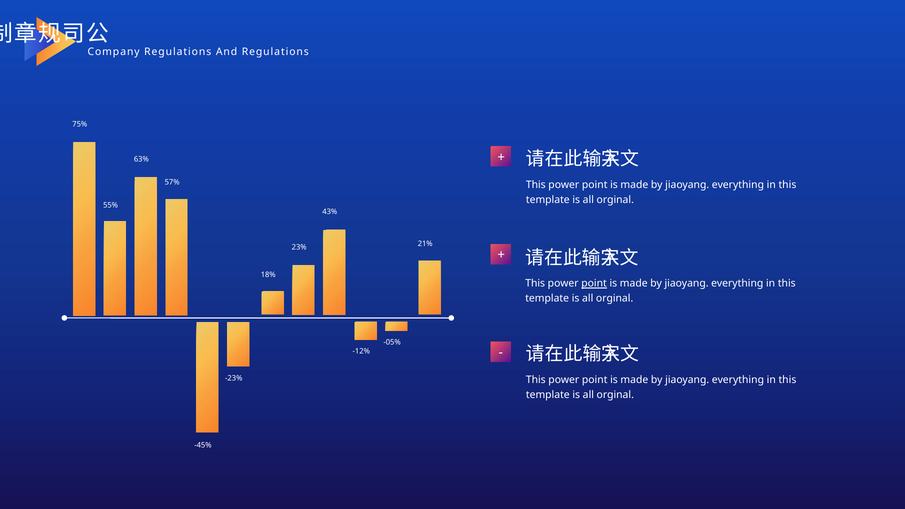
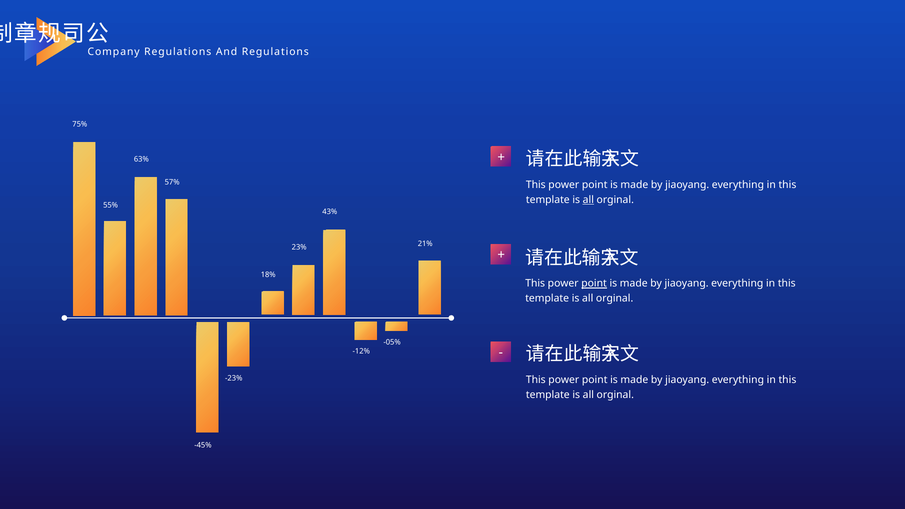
all at (588, 200) underline: none -> present
